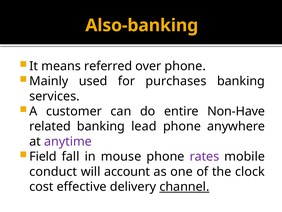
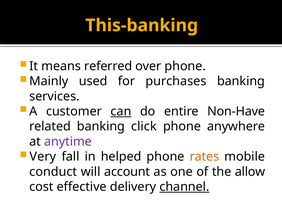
Also-banking: Also-banking -> This-banking
can underline: none -> present
lead: lead -> click
Field: Field -> Very
mouse: mouse -> helped
rates colour: purple -> orange
clock: clock -> allow
